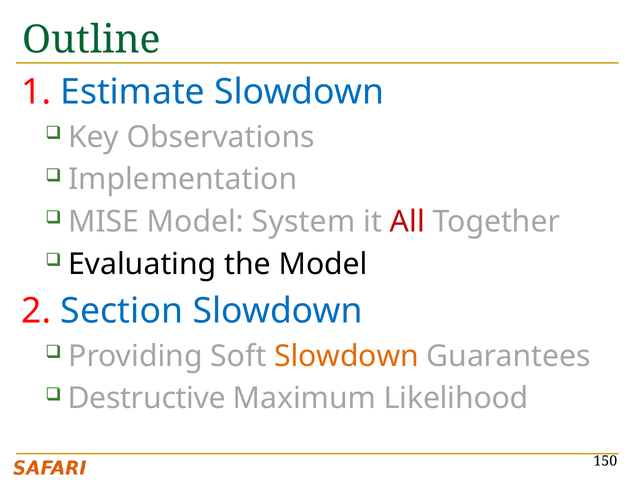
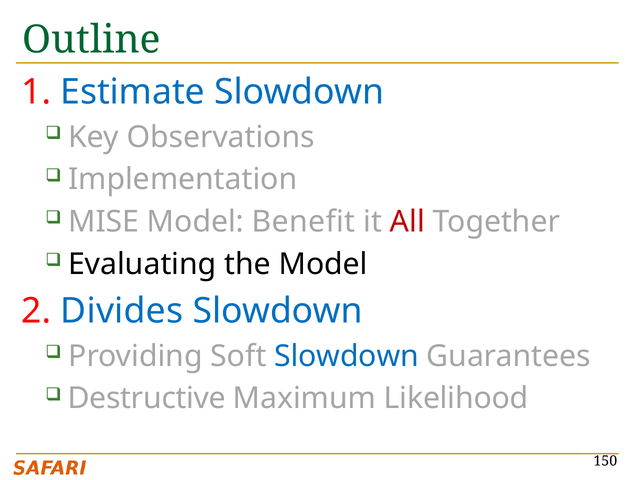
System: System -> Benefit
Section: Section -> Divides
Slowdown at (347, 356) colour: orange -> blue
